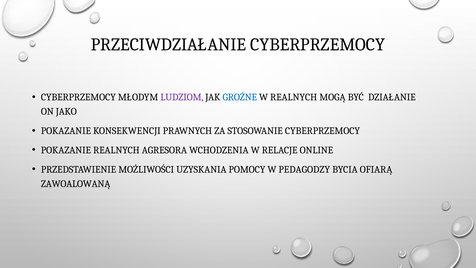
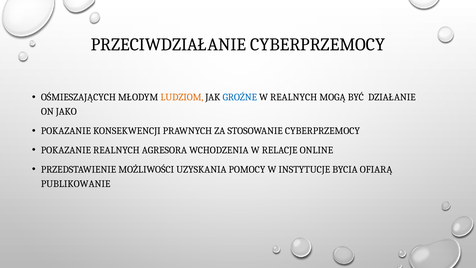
CYBERPRZEMOCY at (78, 97): CYBERPRZEMOCY -> OŚMIESZAJĄCYCH
LUDZIOM colour: purple -> orange
PEDAGODZY: PEDAGODZY -> INSTYTUCJE
ZAWOALOWANĄ: ZAWOALOWANĄ -> PUBLIKOWANIE
